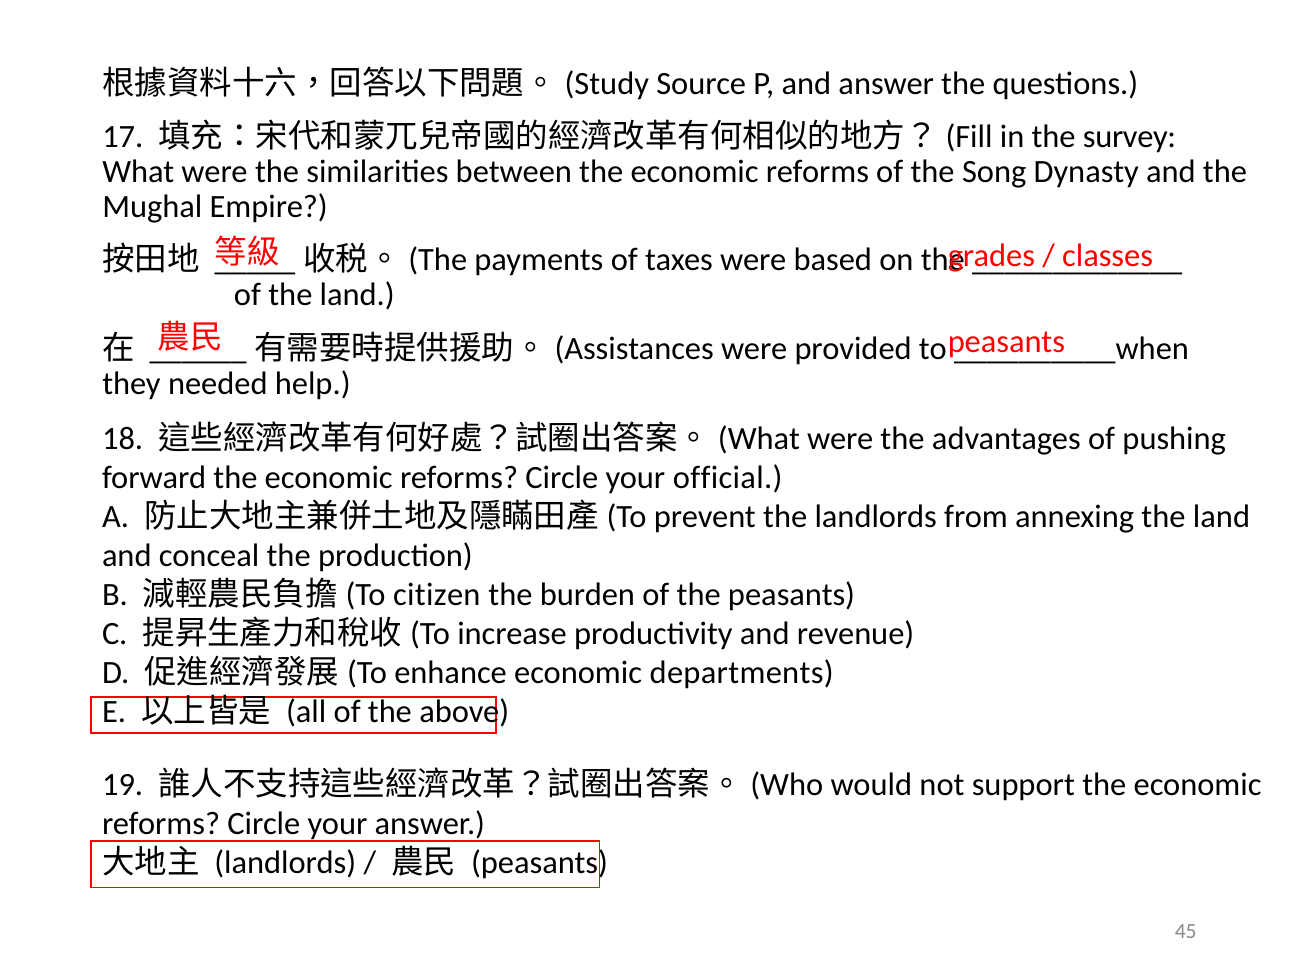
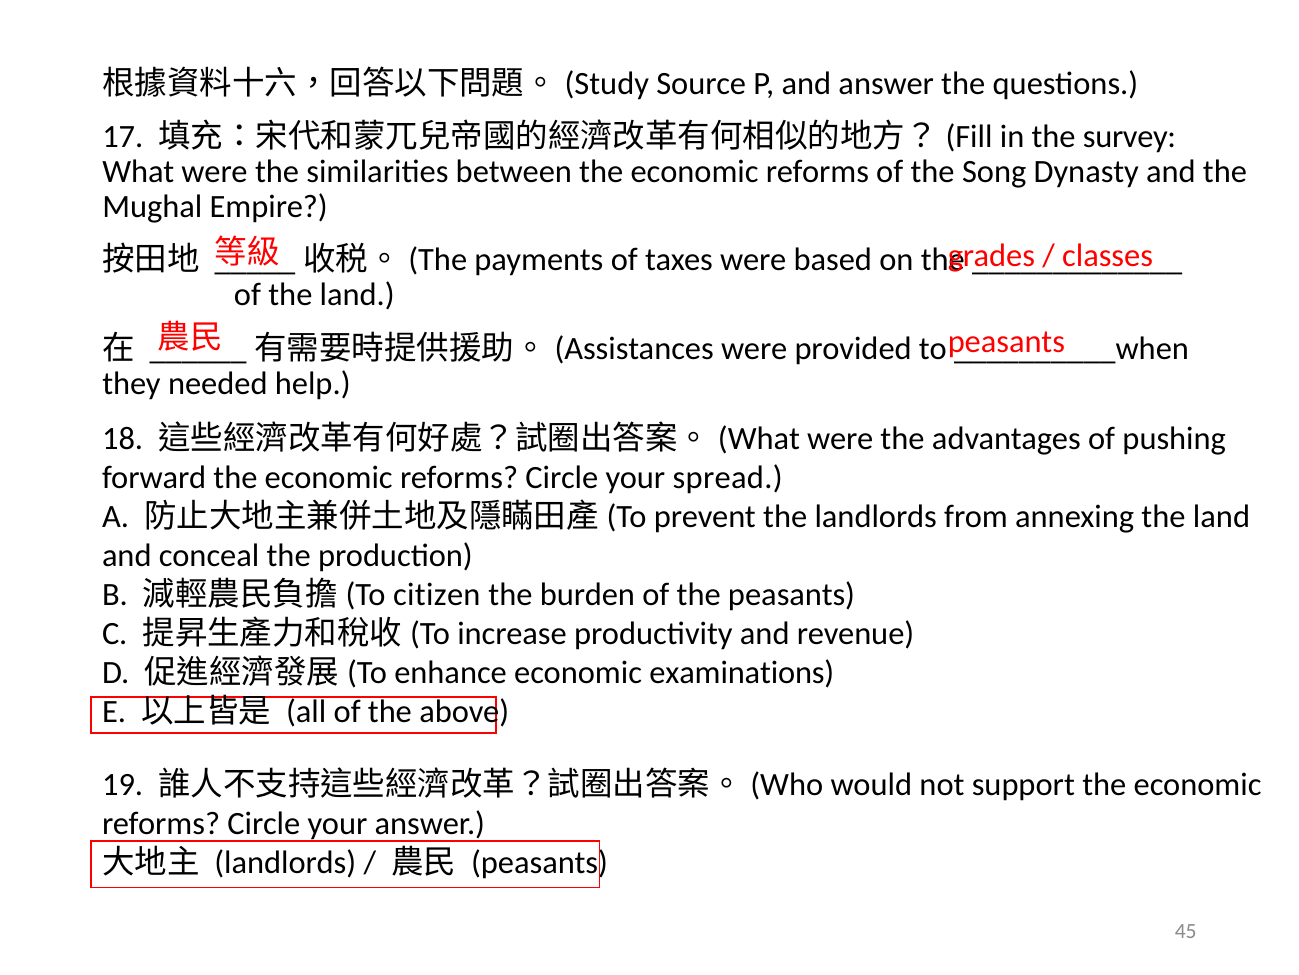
official: official -> spread
departments: departments -> examinations
